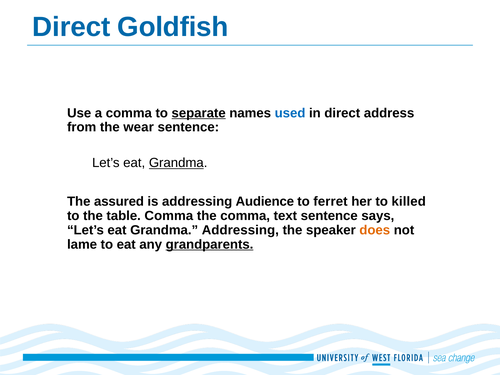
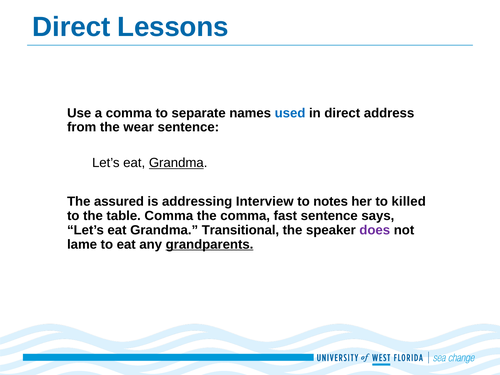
Goldfish: Goldfish -> Lessons
separate underline: present -> none
Audience: Audience -> Interview
ferret: ferret -> notes
text: text -> fast
Grandma Addressing: Addressing -> Transitional
does colour: orange -> purple
